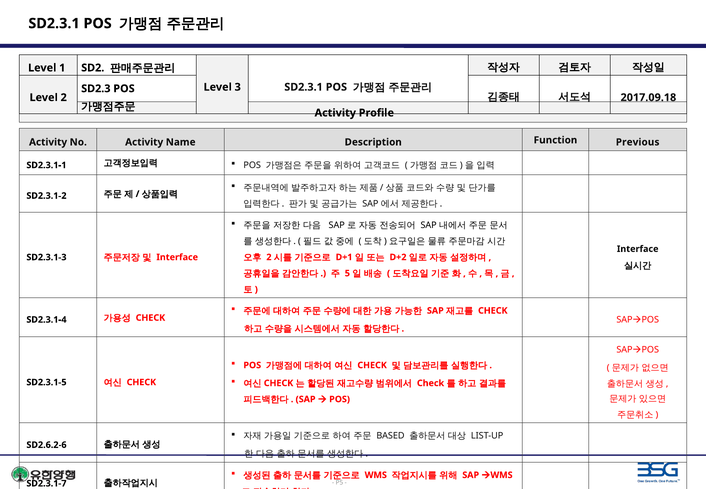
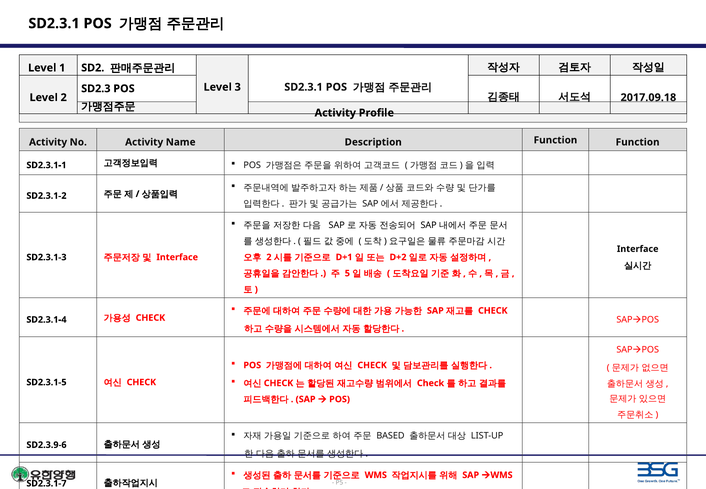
Function Previous: Previous -> Function
SD2.6.2-6: SD2.6.2-6 -> SD2.3.9-6
